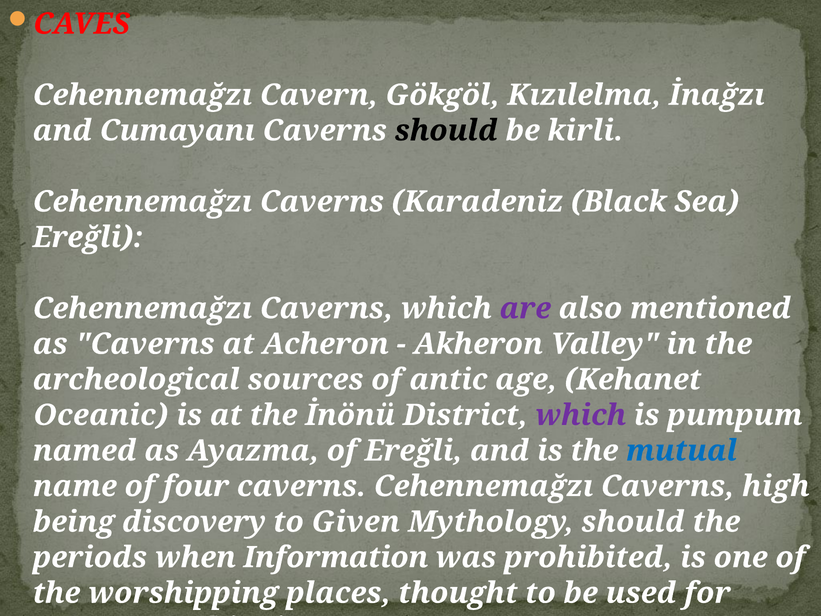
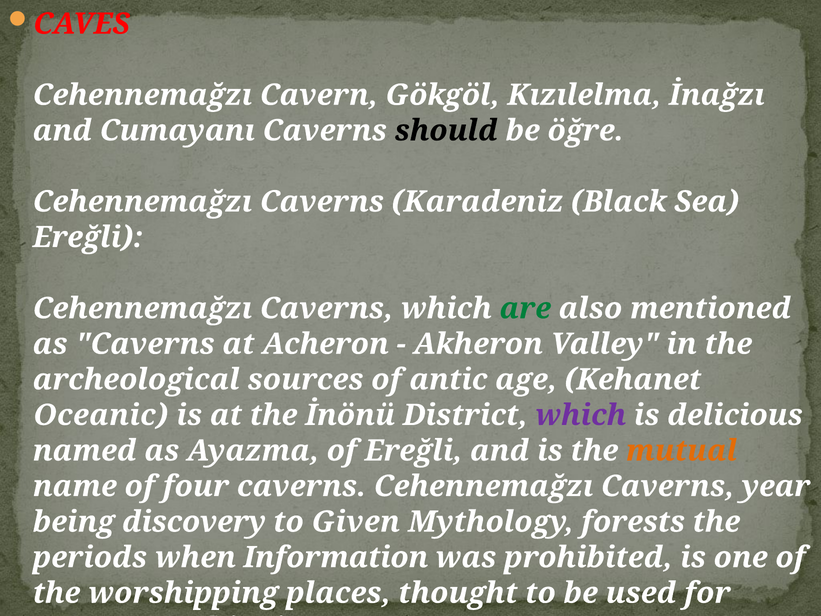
kirli: kirli -> öğre
are colour: purple -> green
pumpum: pumpum -> delicious
mutual colour: blue -> orange
high: high -> year
Mythology should: should -> forests
